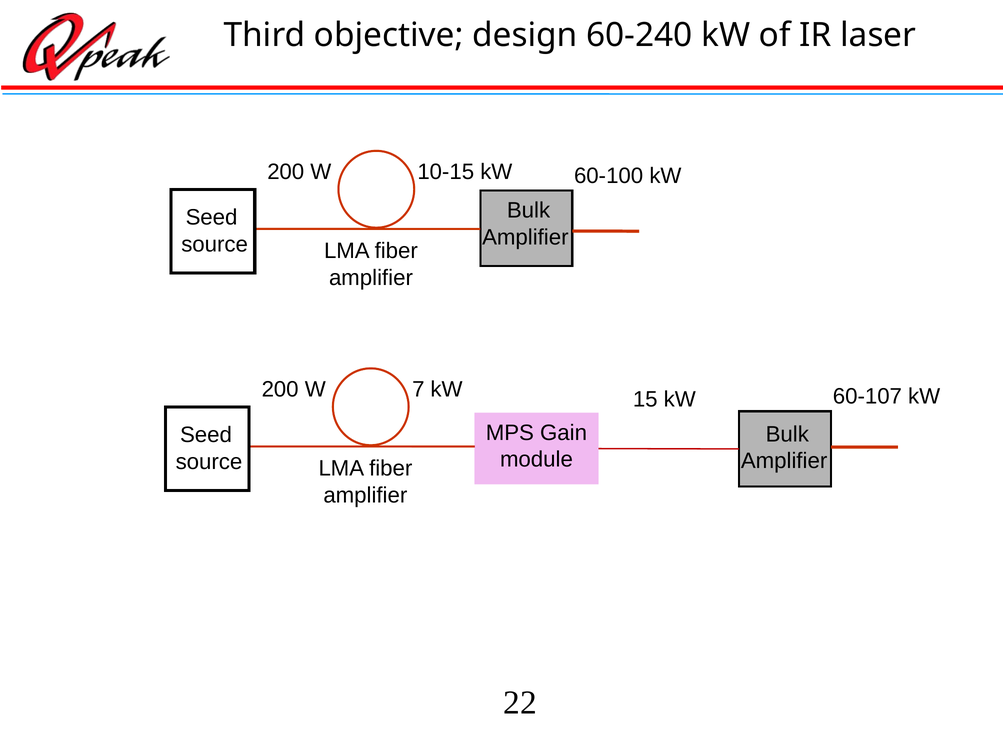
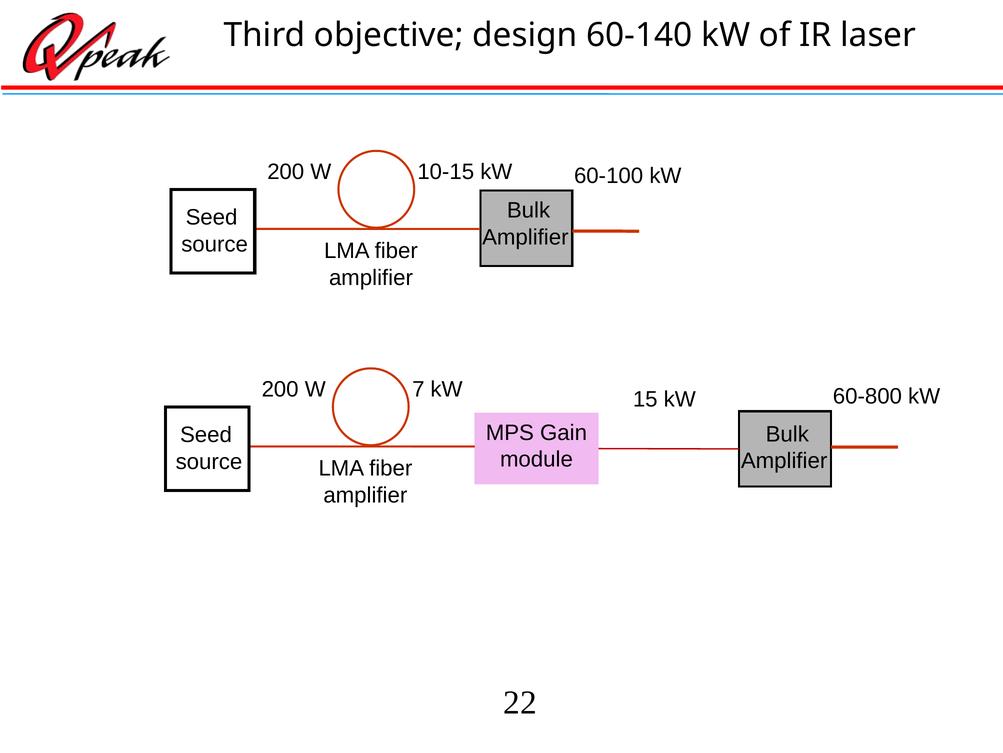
60-240: 60-240 -> 60-140
60-107: 60-107 -> 60-800
